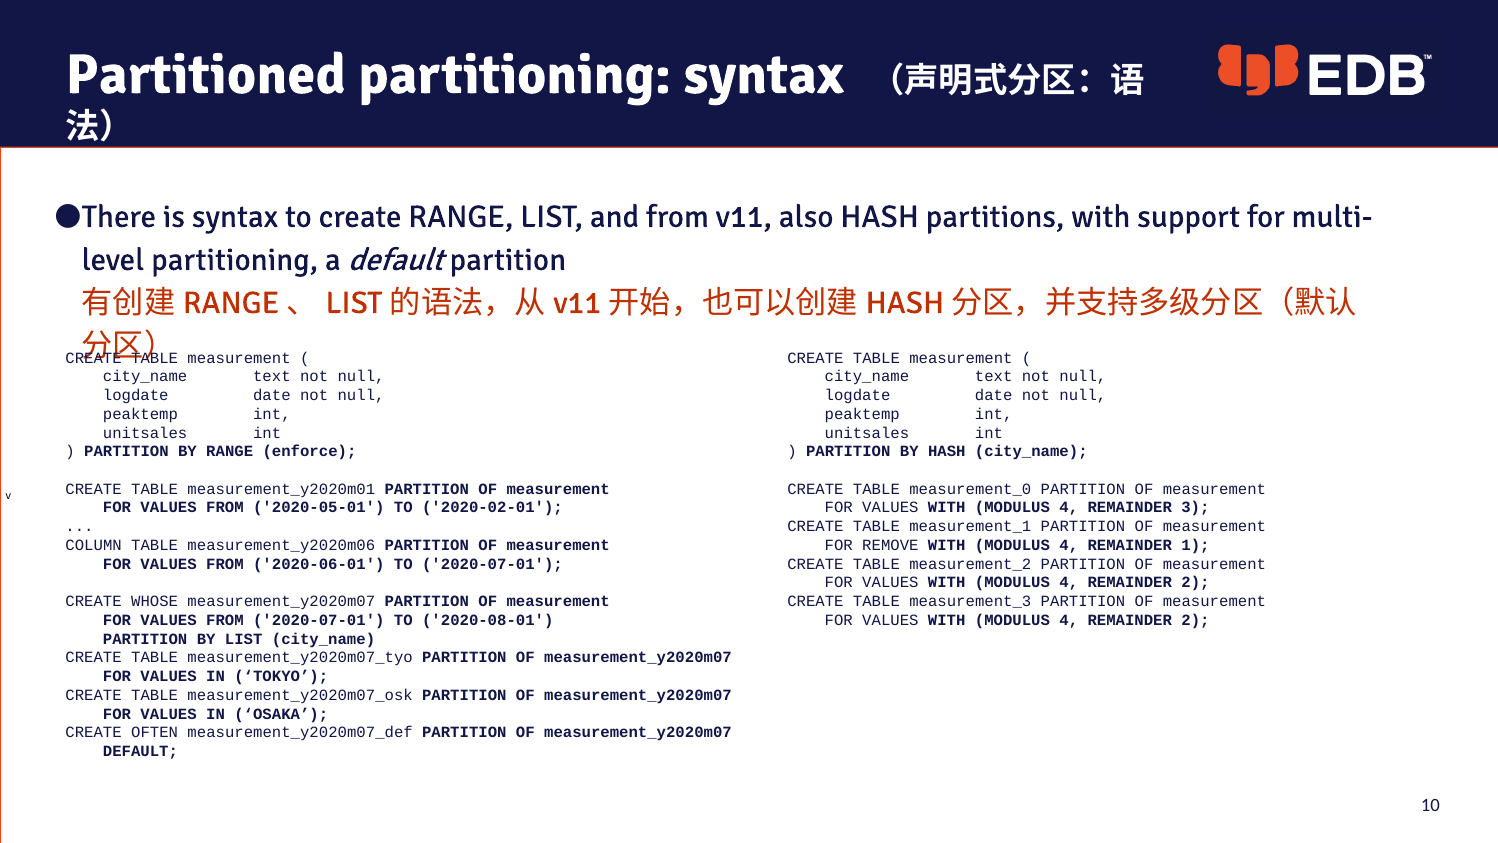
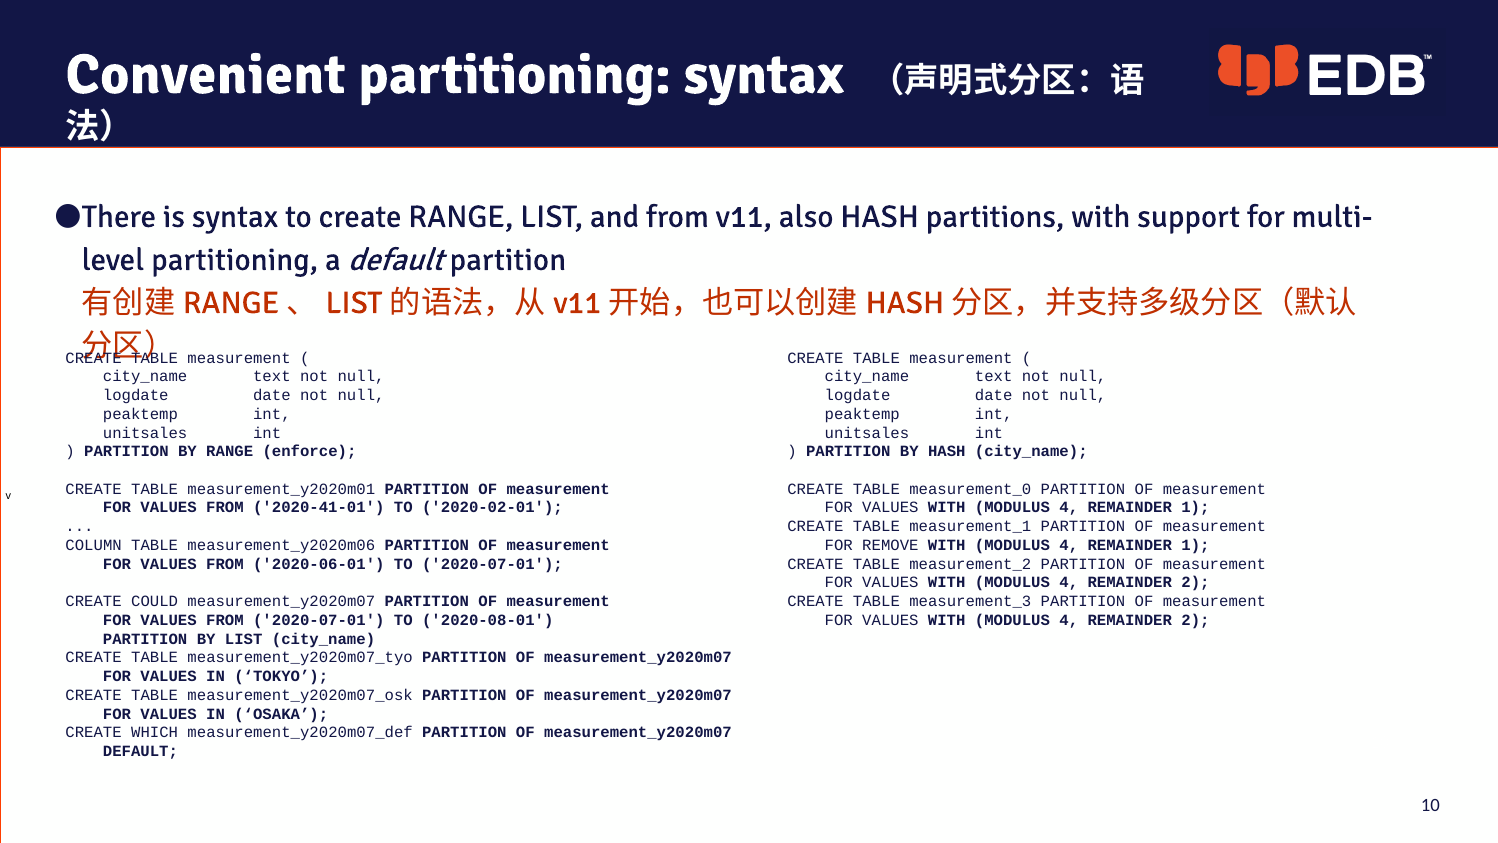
Partitioned: Partitioned -> Convenient
2020-05-01: 2020-05-01 -> 2020-41-01
3 at (1195, 508): 3 -> 1
WHOSE: WHOSE -> COULD
OFTEN: OFTEN -> WHICH
